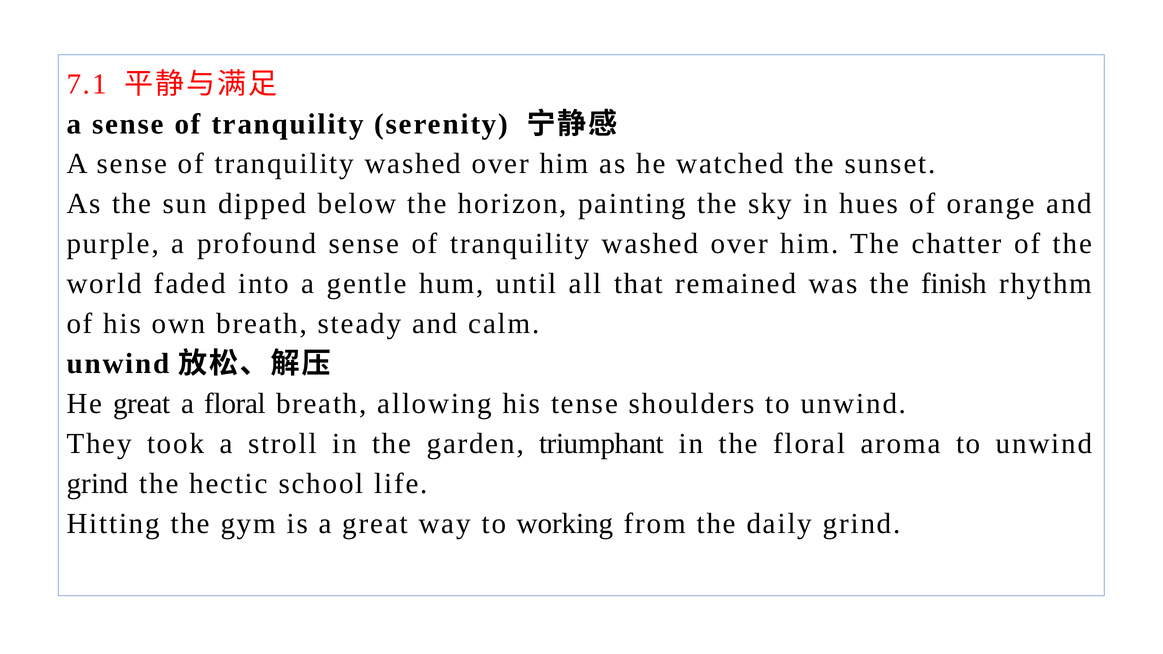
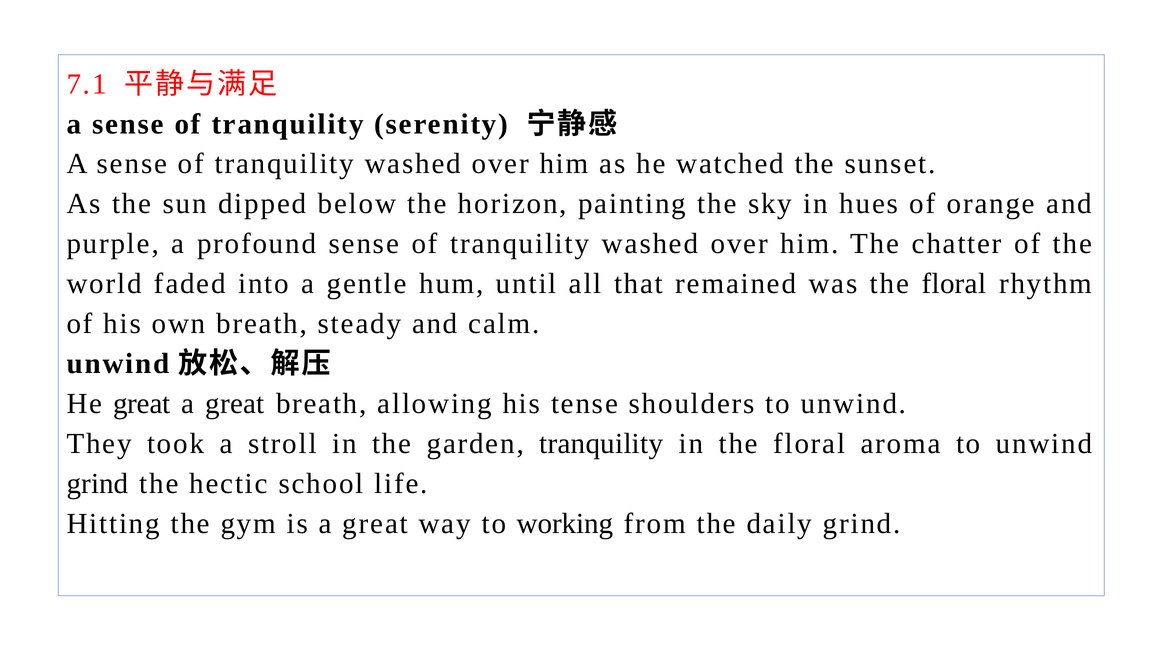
was the finish: finish -> floral
floral at (235, 404): floral -> great
garden triumphant: triumphant -> tranquility
